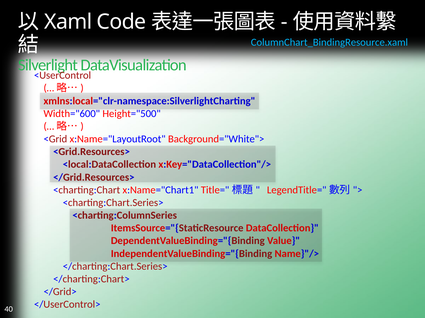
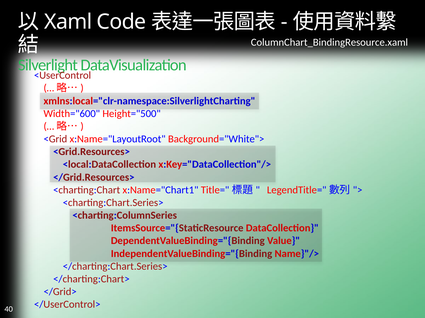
ColumnChart_BindingResource.xaml colour: light blue -> white
